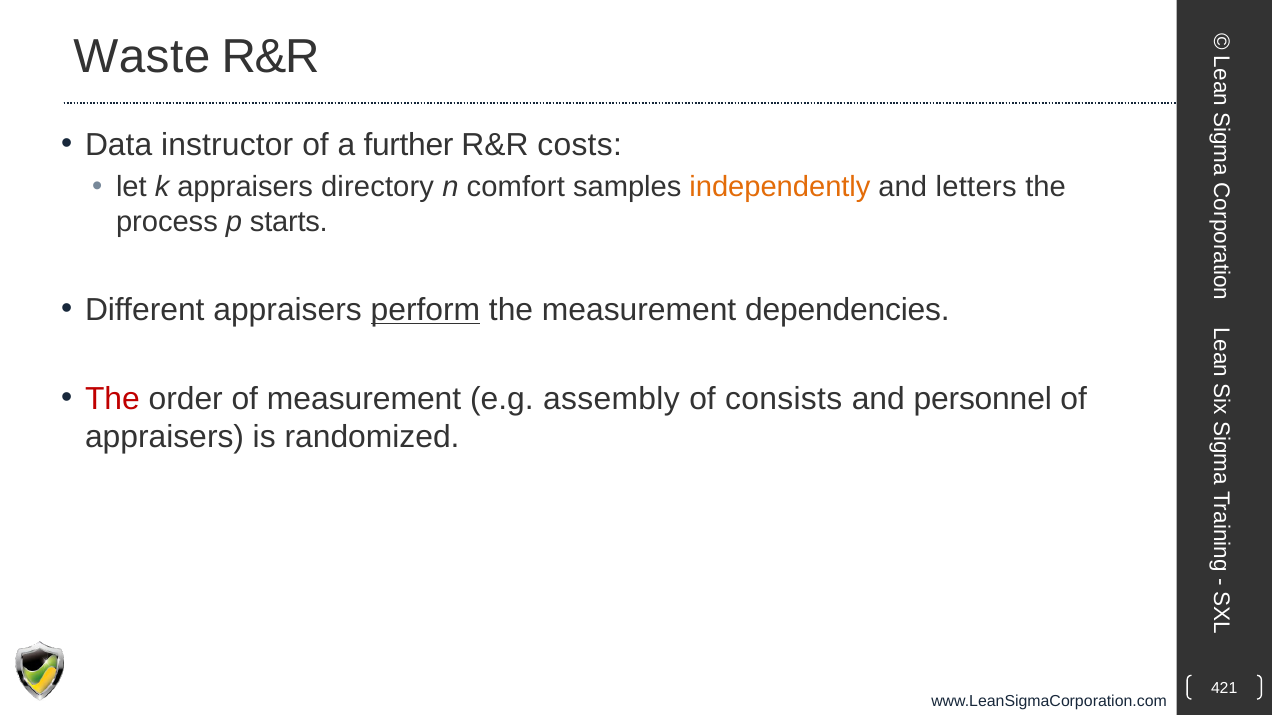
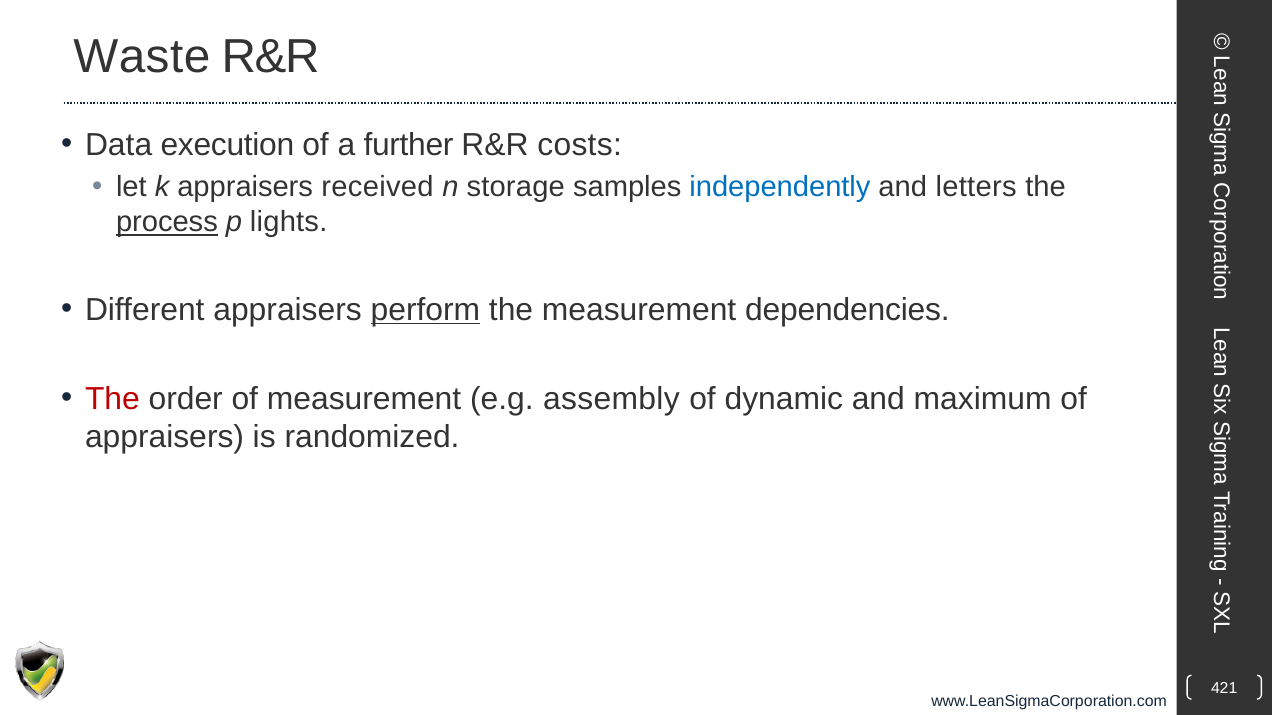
instructor: instructor -> execution
directory: directory -> received
comfort: comfort -> storage
independently colour: orange -> blue
process underline: none -> present
starts: starts -> lights
consists: consists -> dynamic
personnel: personnel -> maximum
